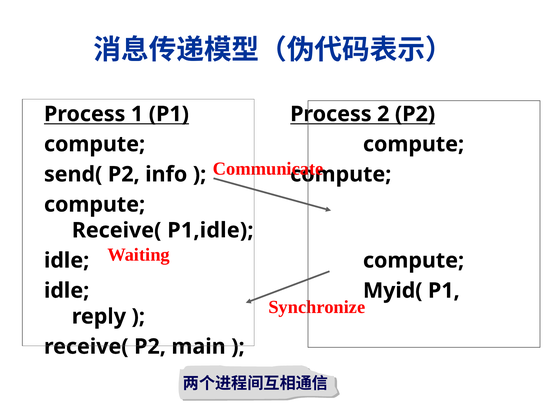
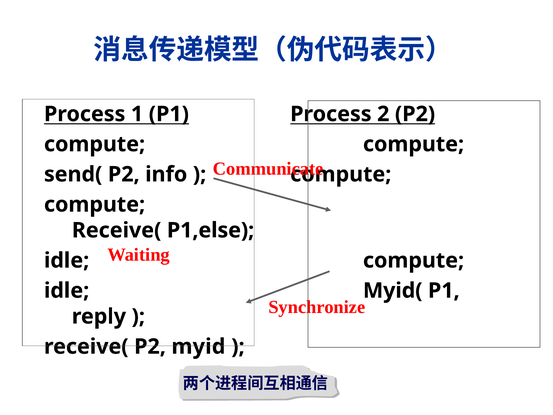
P1,idle: P1,idle -> P1,else
main: main -> myid
